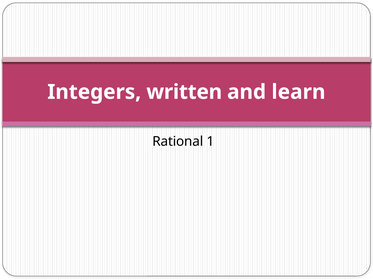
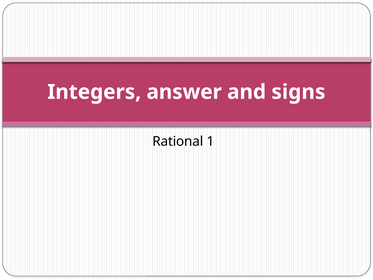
written: written -> answer
learn: learn -> signs
